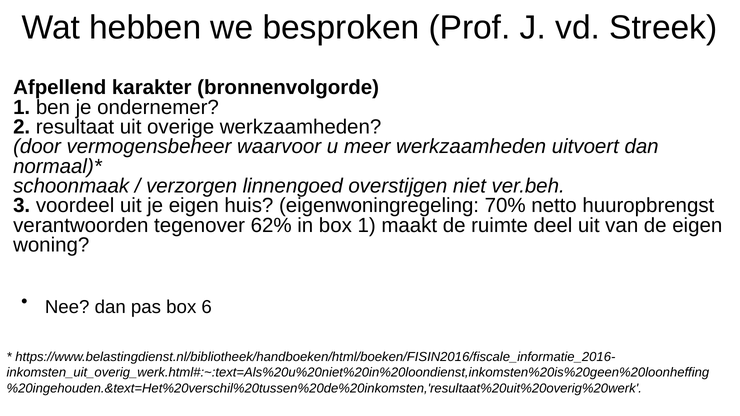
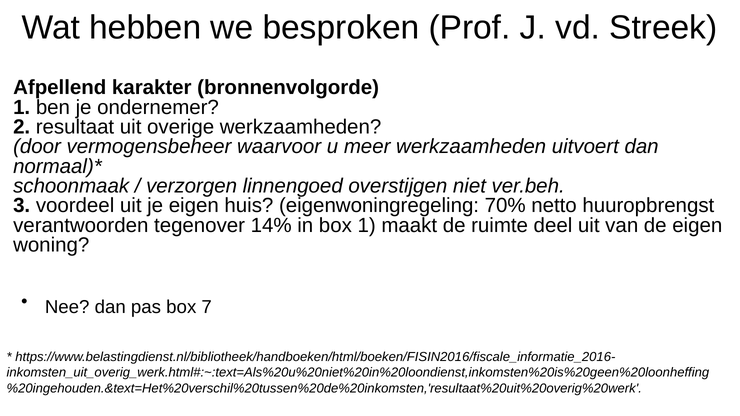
62%: 62% -> 14%
6: 6 -> 7
